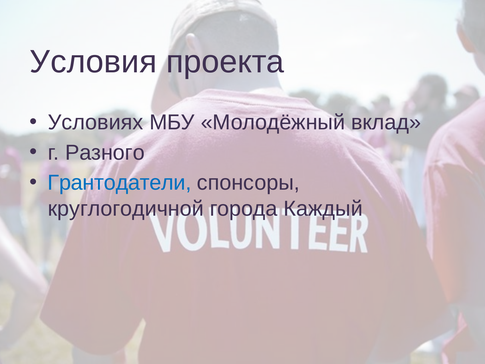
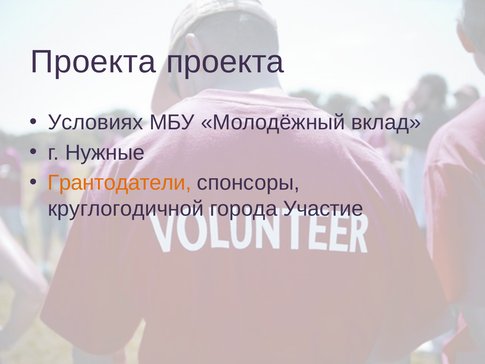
Условия at (93, 62): Условия -> Проекта
Разного: Разного -> Нужные
Грантодатели colour: blue -> orange
Каждый: Каждый -> Участие
